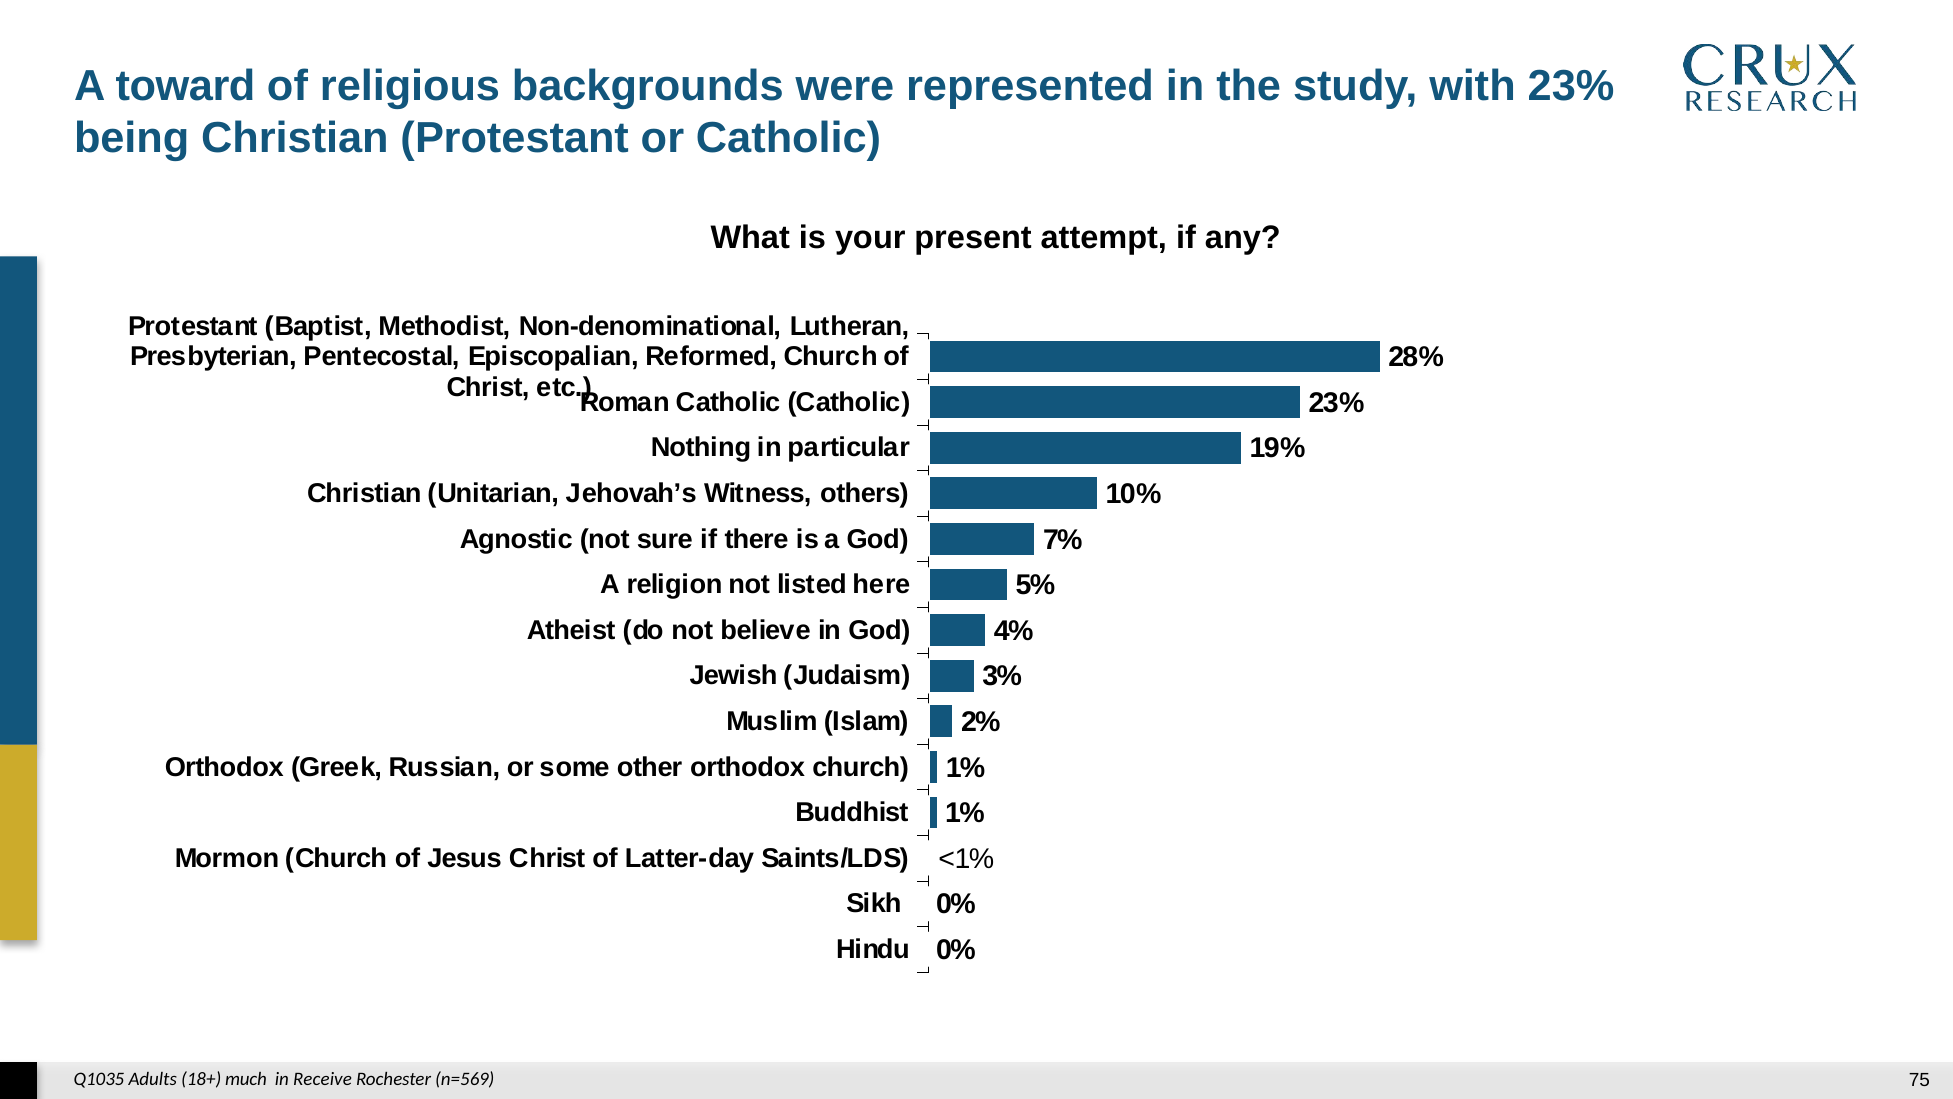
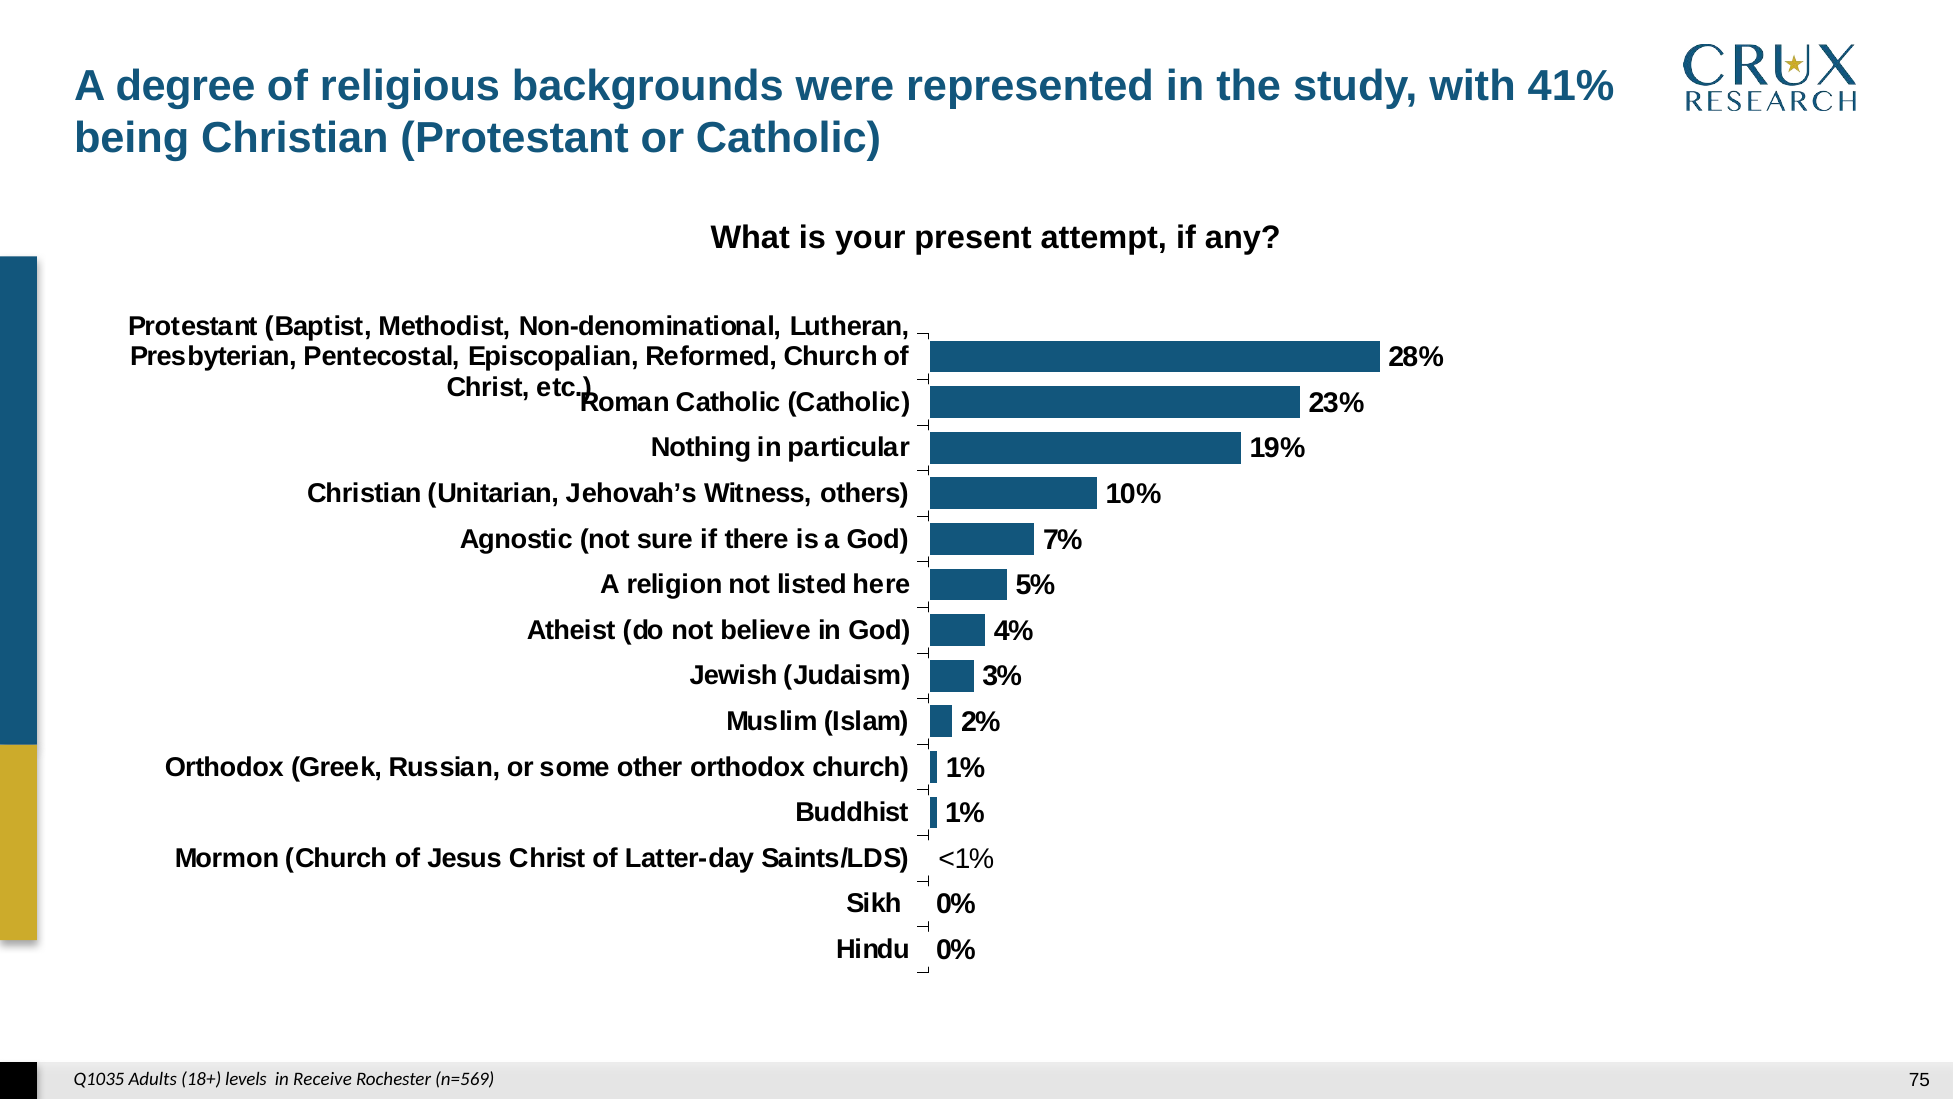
toward: toward -> degree
with 23%: 23% -> 41%
much: much -> levels
